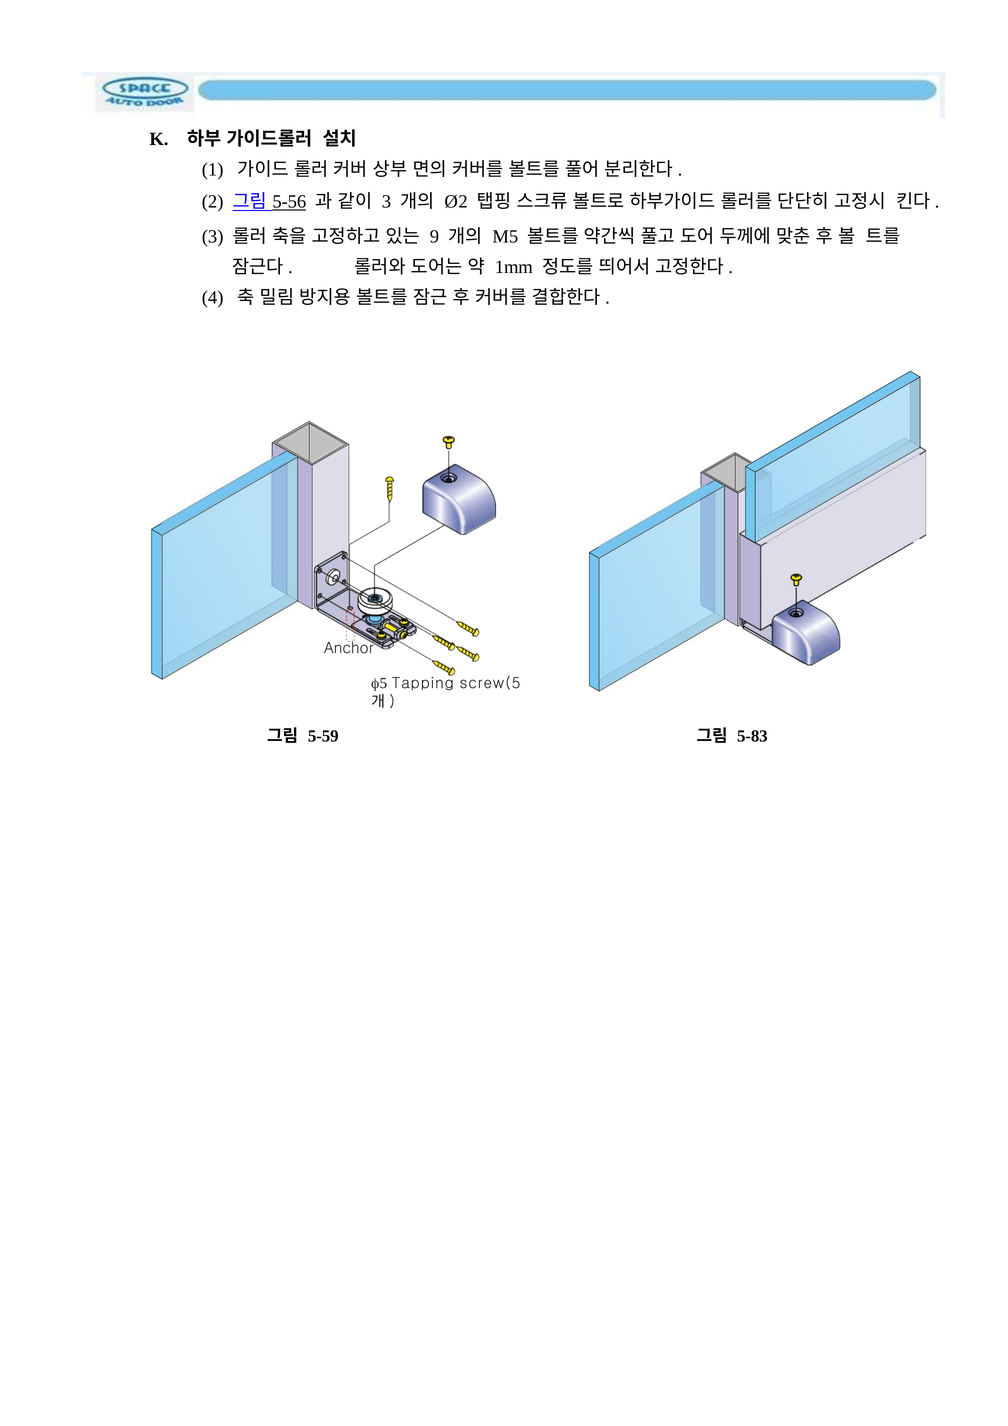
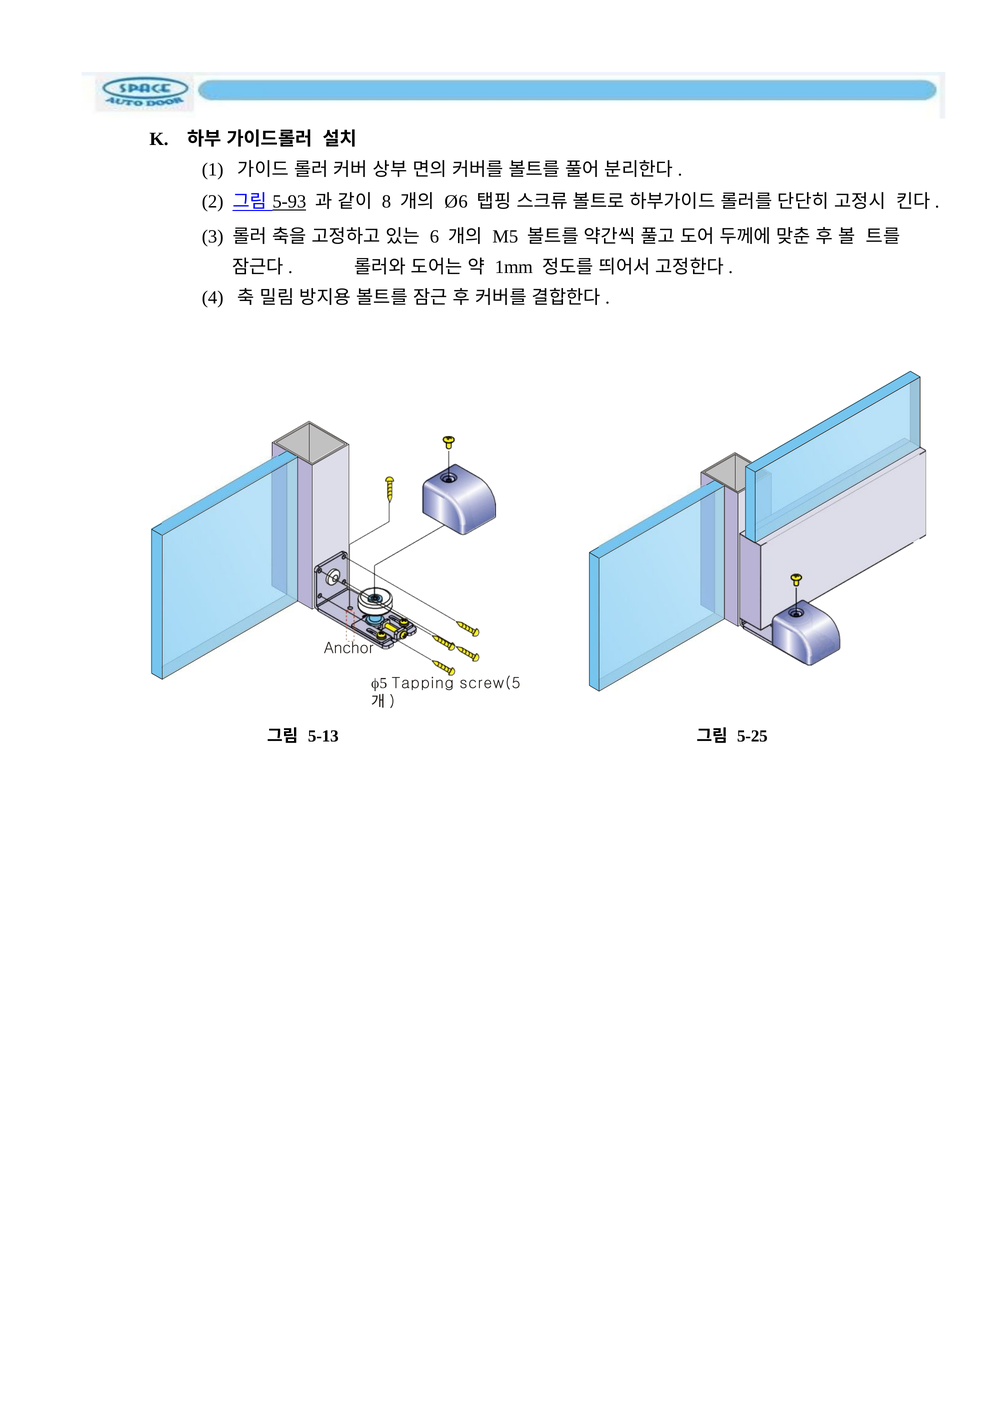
5-56: 5-56 -> 5-93
3 at (386, 202): 3 -> 8
Ø 2: 2 -> 6
9 at (434, 237): 9 -> 6
5-59: 5-59 -> 5-13
5-83: 5-83 -> 5-25
